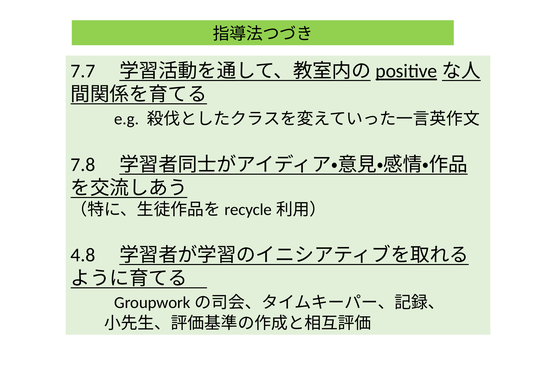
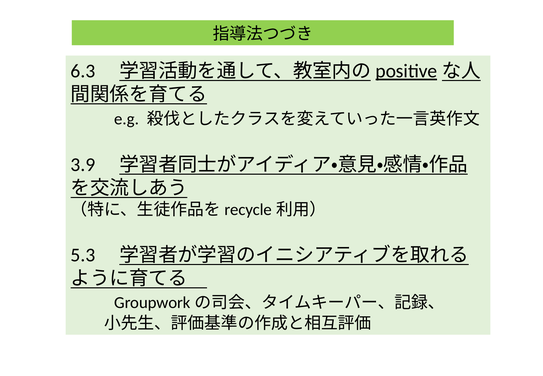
7.7: 7.7 -> 6.3
7.8: 7.8 -> 3.9
4.8: 4.8 -> 5.3
